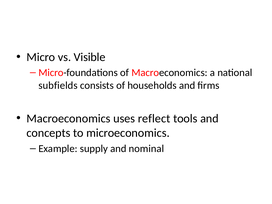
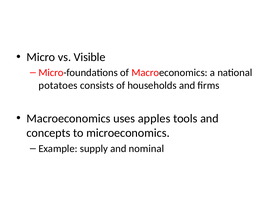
subfields: subfields -> potatoes
reflect: reflect -> apples
